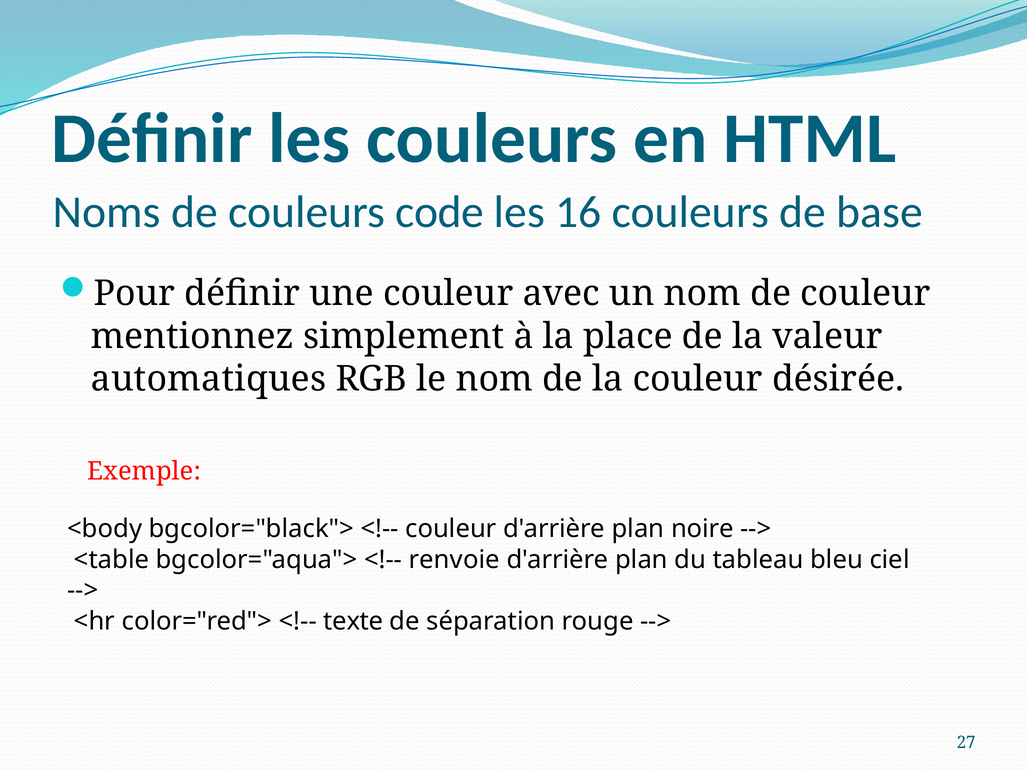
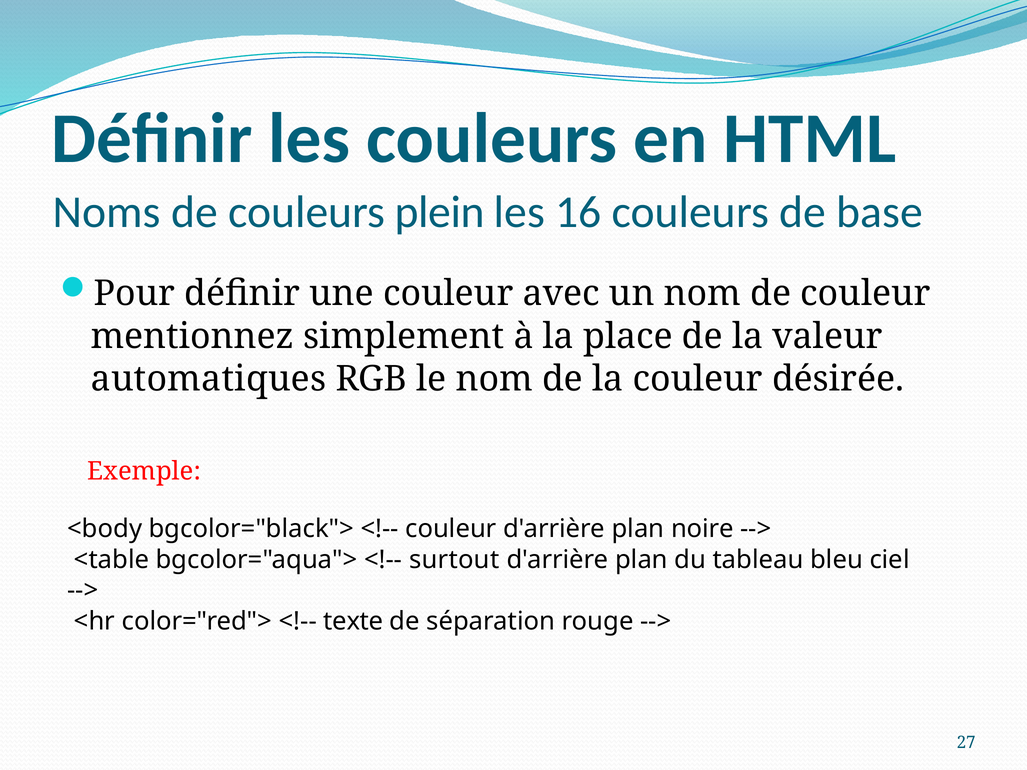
code: code -> plein
renvoie: renvoie -> surtout
